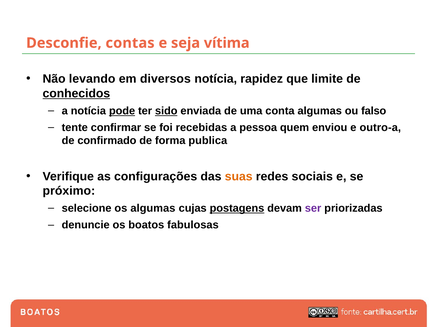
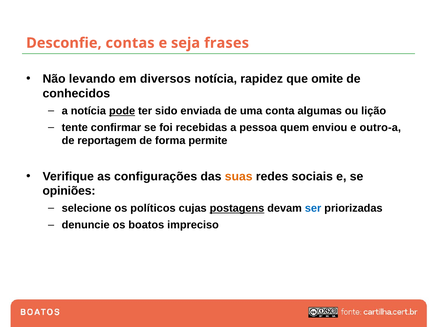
vítima: vítima -> frases
limite: limite -> omite
conhecidos underline: present -> none
sido underline: present -> none
falso: falso -> lição
confirmado: confirmado -> reportagem
publica: publica -> permite
próximo: próximo -> opiniões
os algumas: algumas -> políticos
ser colour: purple -> blue
fabulosas: fabulosas -> impreciso
